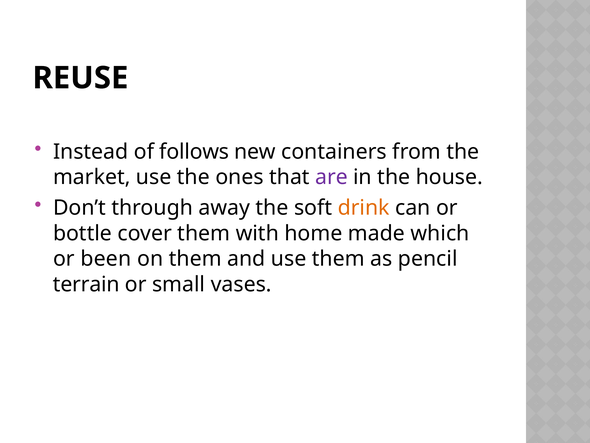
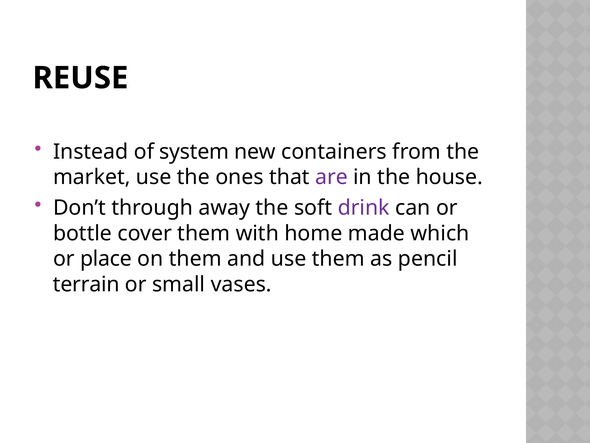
follows: follows -> system
drink colour: orange -> purple
been: been -> place
